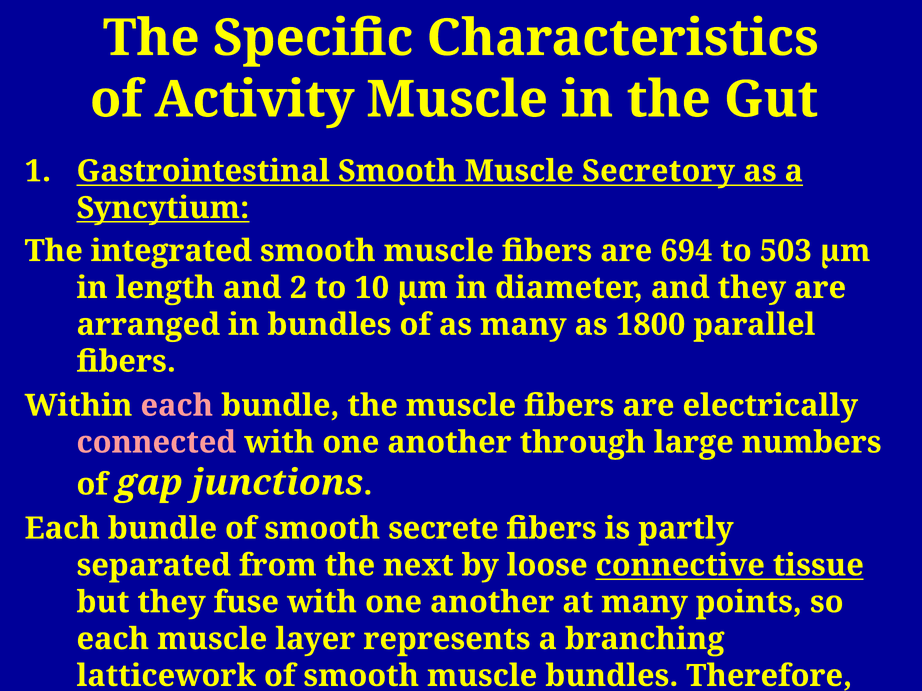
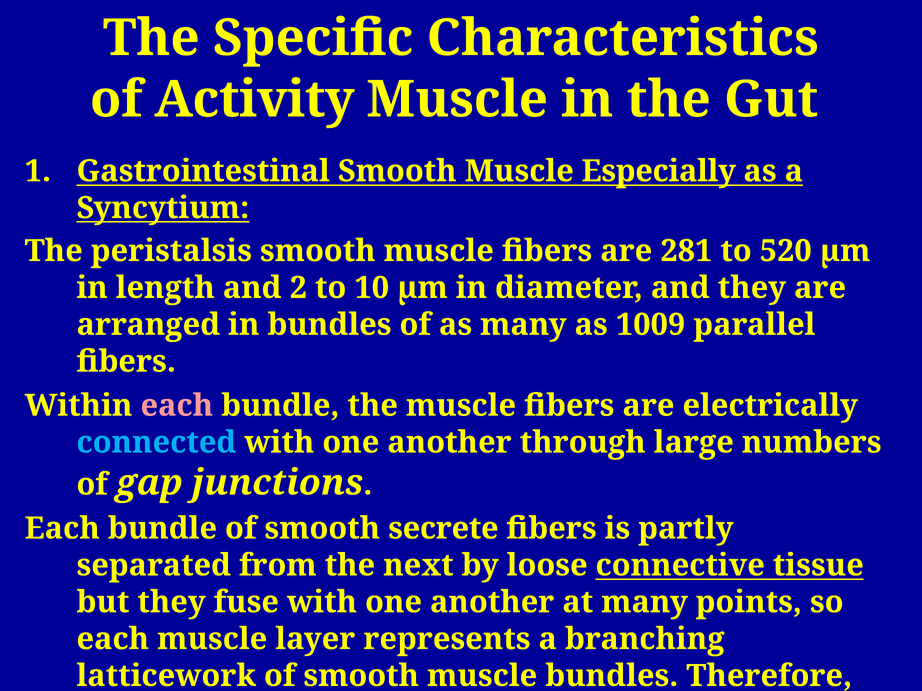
Secretory: Secretory -> Especially
integrated: integrated -> peristalsis
694: 694 -> 281
503: 503 -> 520
1800: 1800 -> 1009
connected colour: pink -> light blue
